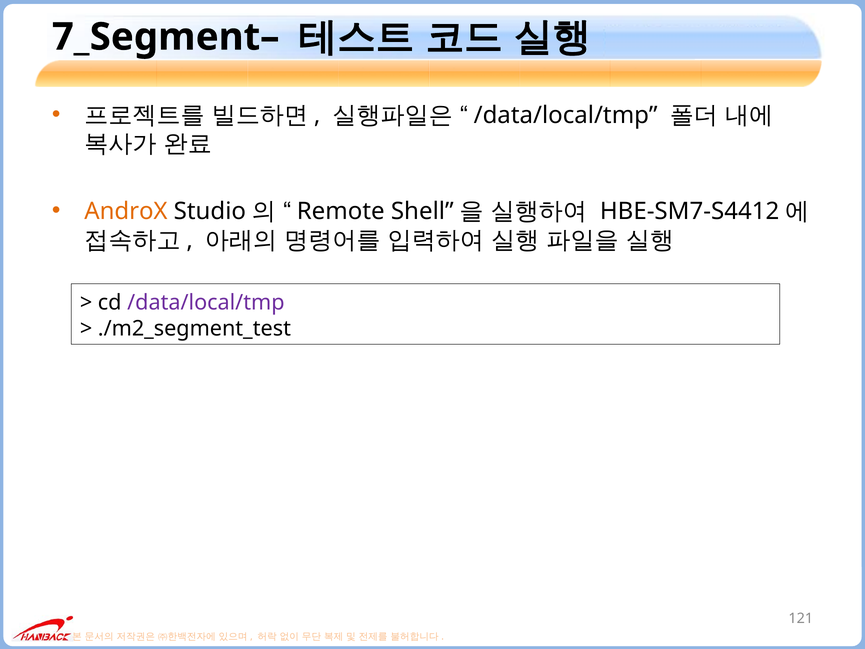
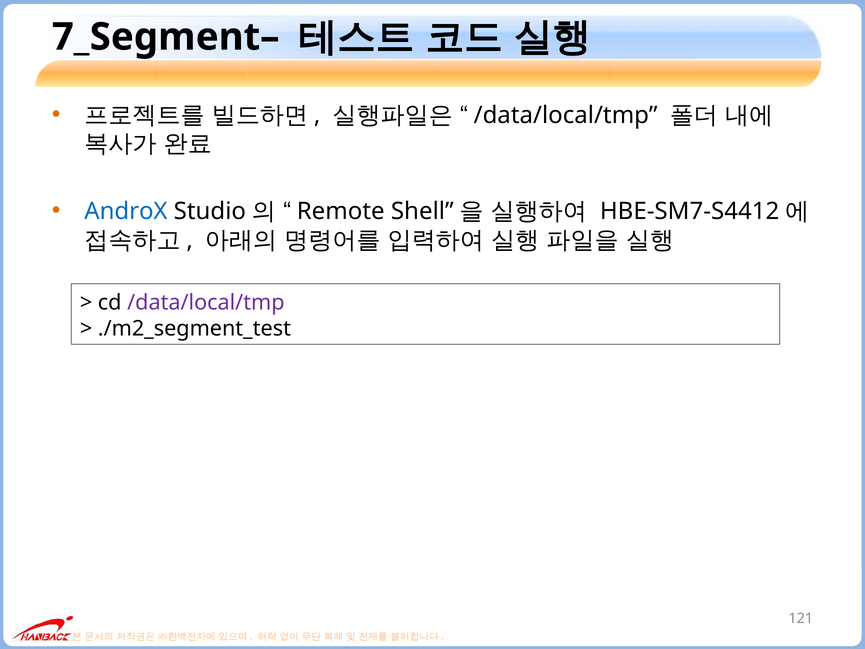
AndroX colour: orange -> blue
